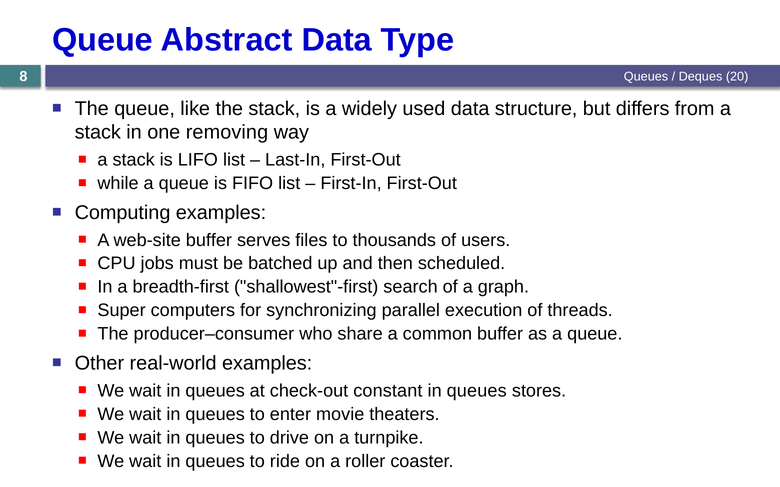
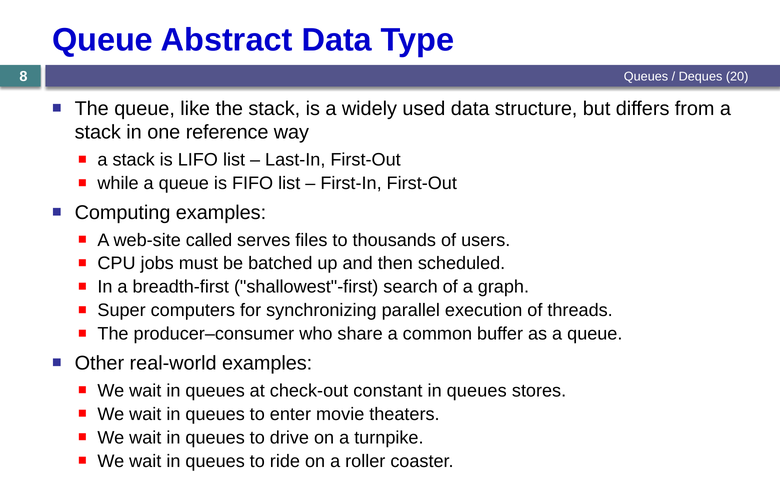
removing: removing -> reference
web-site buffer: buffer -> called
